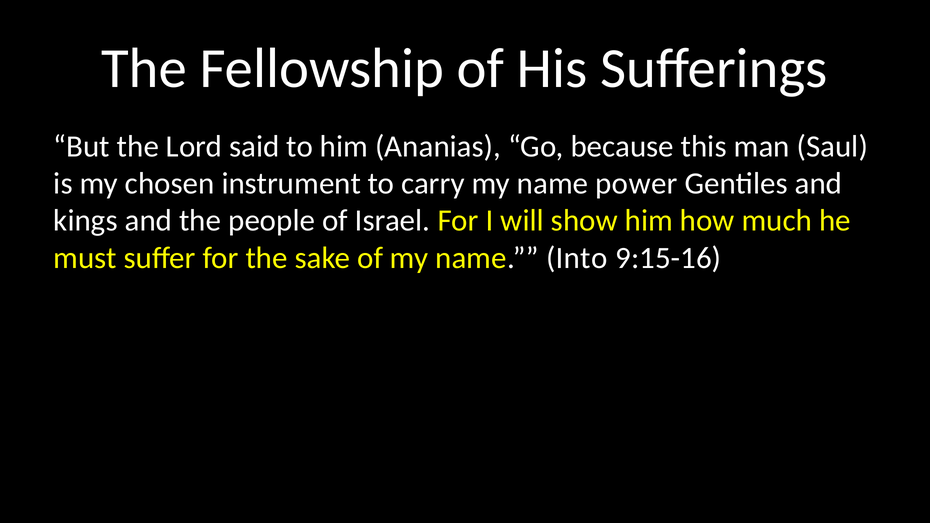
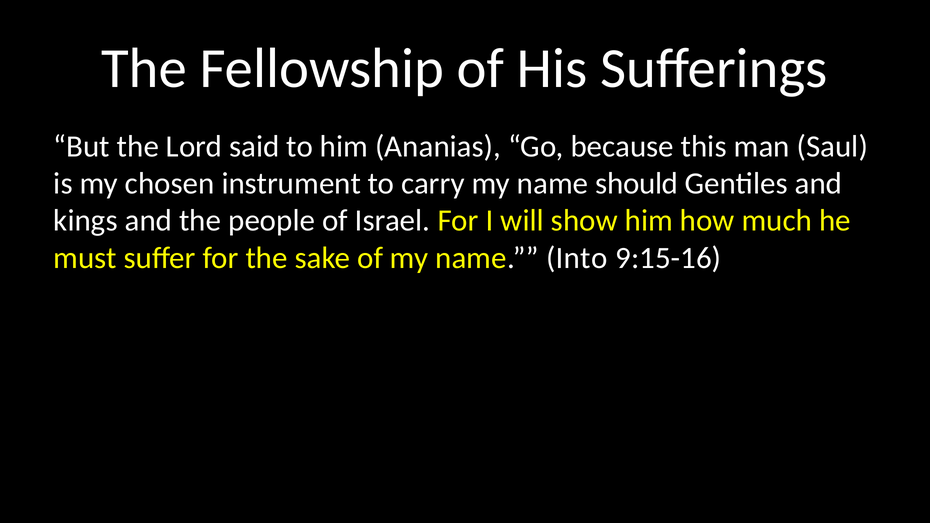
power: power -> should
